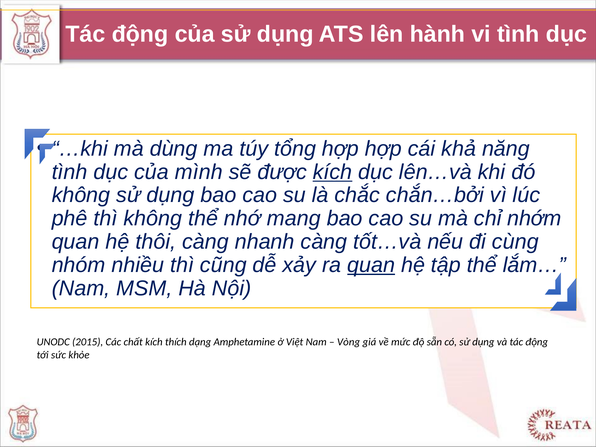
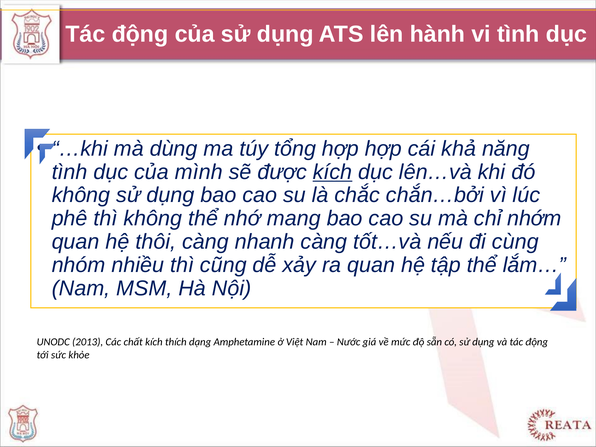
quan at (371, 265) underline: present -> none
2015: 2015 -> 2013
Vòng: Vòng -> Nước
